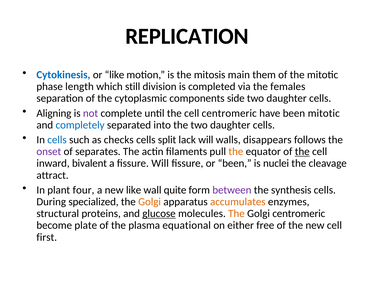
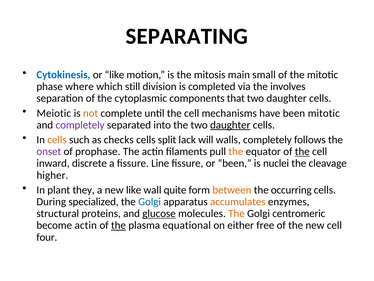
REPLICATION: REPLICATION -> SEPARATING
them: them -> small
length: length -> where
females: females -> involves
side: side -> that
Aligning: Aligning -> Meiotic
not colour: purple -> orange
cell centromeric: centromeric -> mechanisms
completely at (80, 125) colour: blue -> purple
daughter at (230, 125) underline: none -> present
cells at (57, 140) colour: blue -> orange
walls disappears: disappears -> completely
separates: separates -> prophase
bivalent: bivalent -> discrete
fissure Will: Will -> Line
attract: attract -> higher
four: four -> they
between colour: purple -> orange
synthesis: synthesis -> occurring
Golgi at (150, 201) colour: orange -> blue
become plate: plate -> actin
the at (118, 225) underline: none -> present
first: first -> four
